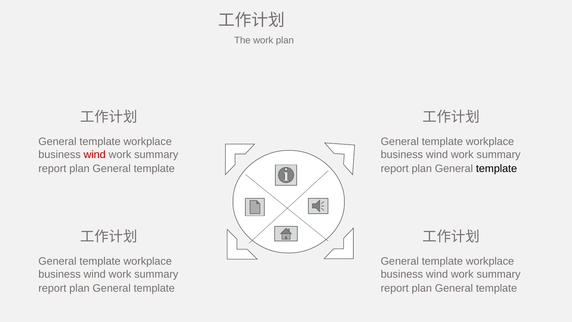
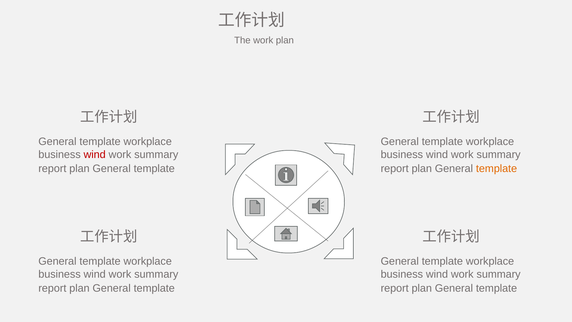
template at (497, 169) colour: black -> orange
